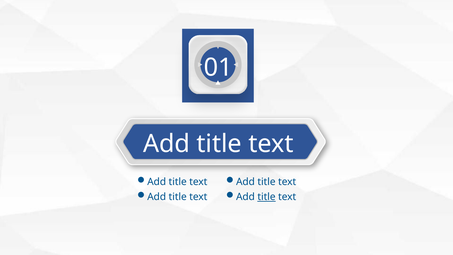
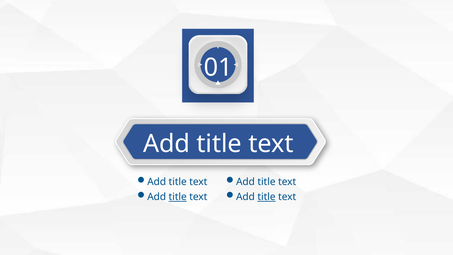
title at (178, 197) underline: none -> present
